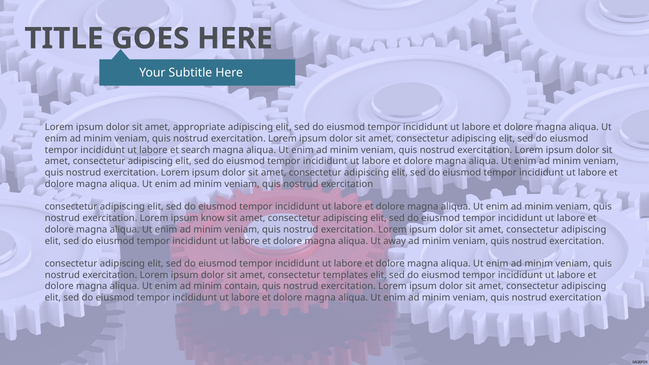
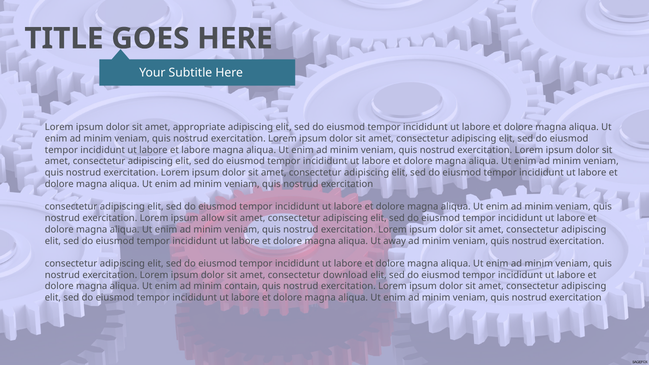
et search: search -> labore
know: know -> allow
templates: templates -> download
